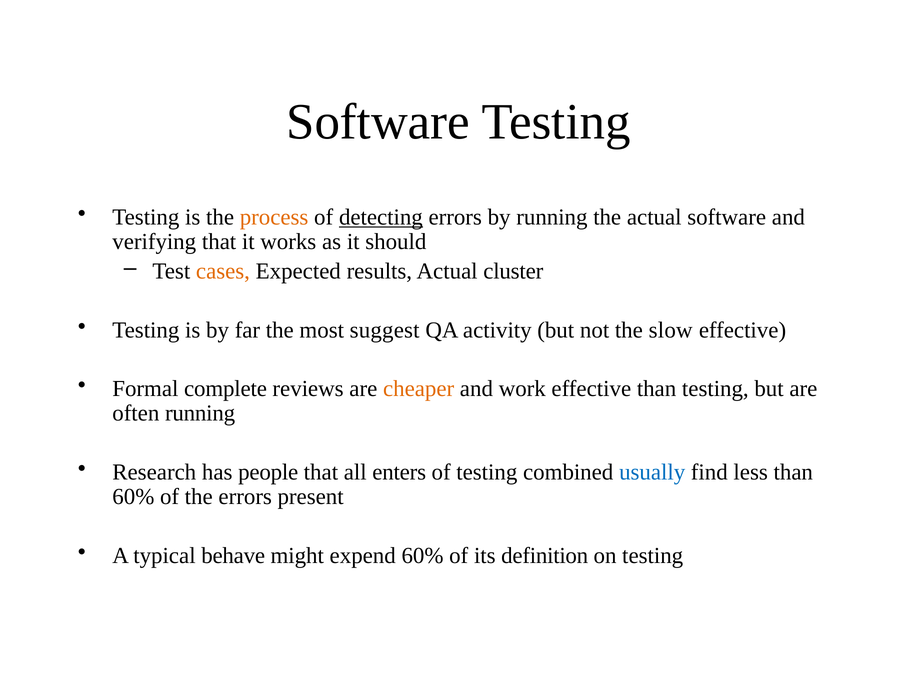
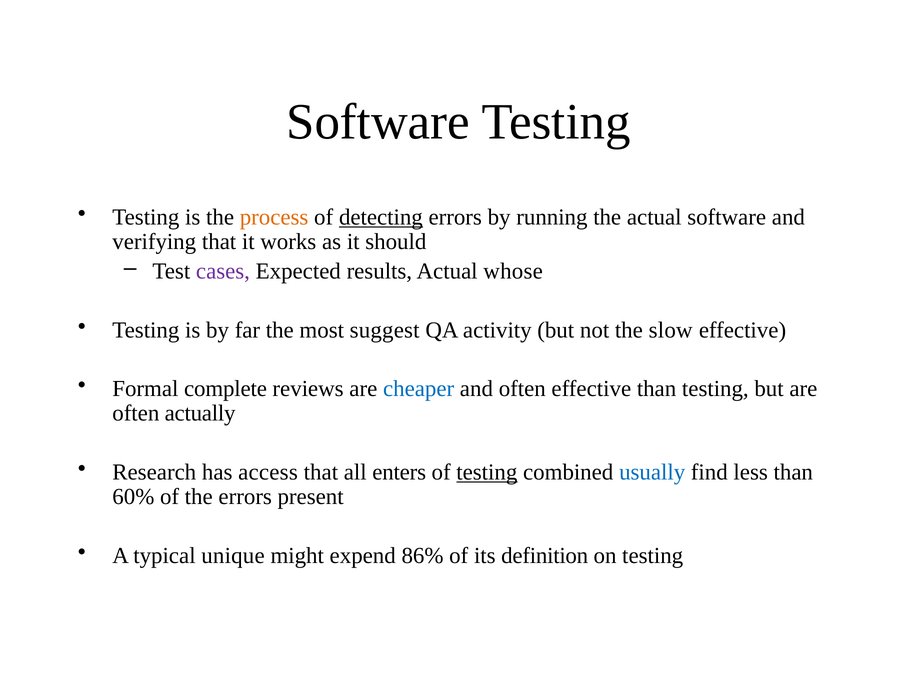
cases colour: orange -> purple
cluster: cluster -> whose
cheaper colour: orange -> blue
and work: work -> often
often running: running -> actually
people: people -> access
testing at (487, 472) underline: none -> present
behave: behave -> unique
expend 60%: 60% -> 86%
